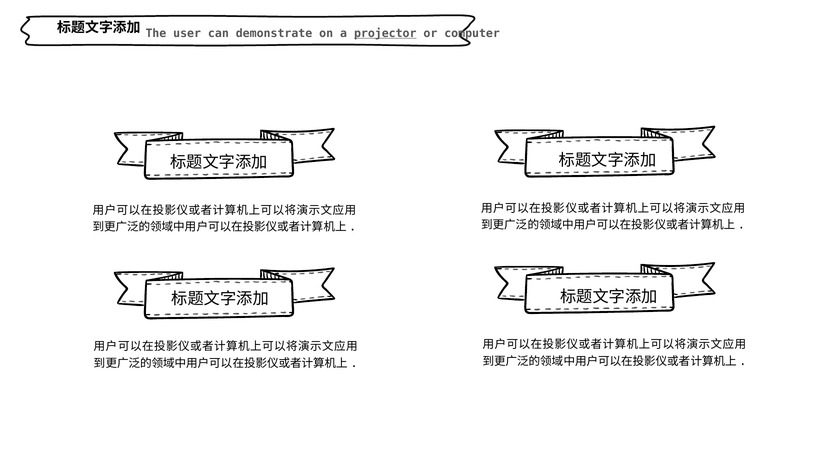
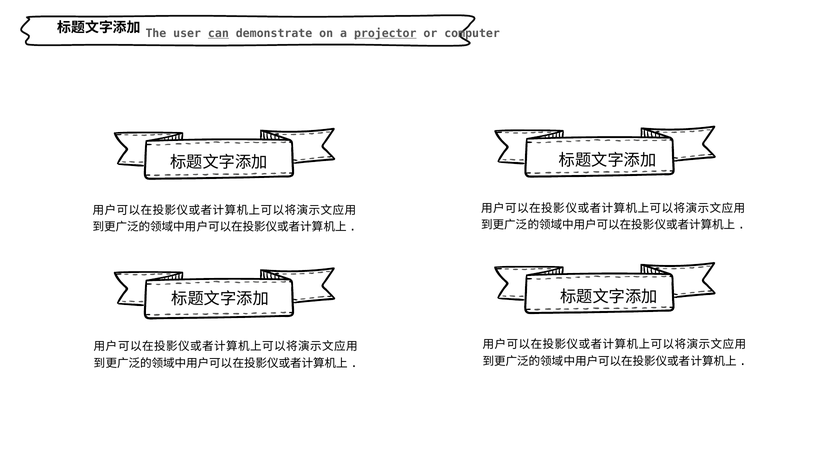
can underline: none -> present
